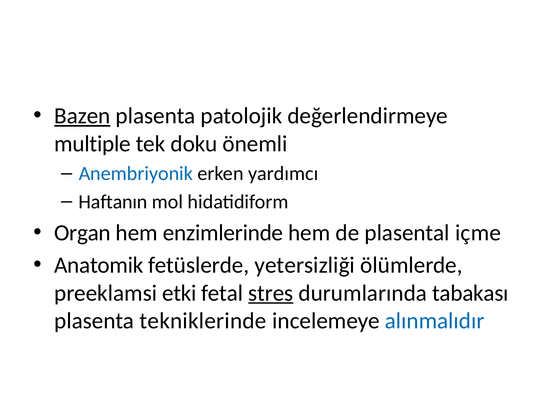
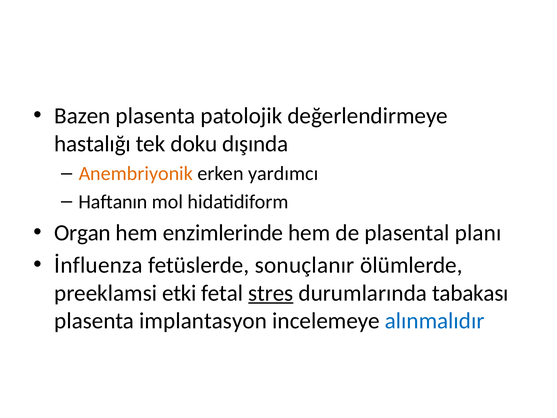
Bazen underline: present -> none
multiple: multiple -> hastalığı
önemli: önemli -> dışında
Anembriyonik colour: blue -> orange
içme: içme -> planı
Anatomik: Anatomik -> İnfluenza
yetersizliği: yetersizliği -> sonuçlanır
tekniklerinde: tekniklerinde -> implantasyon
